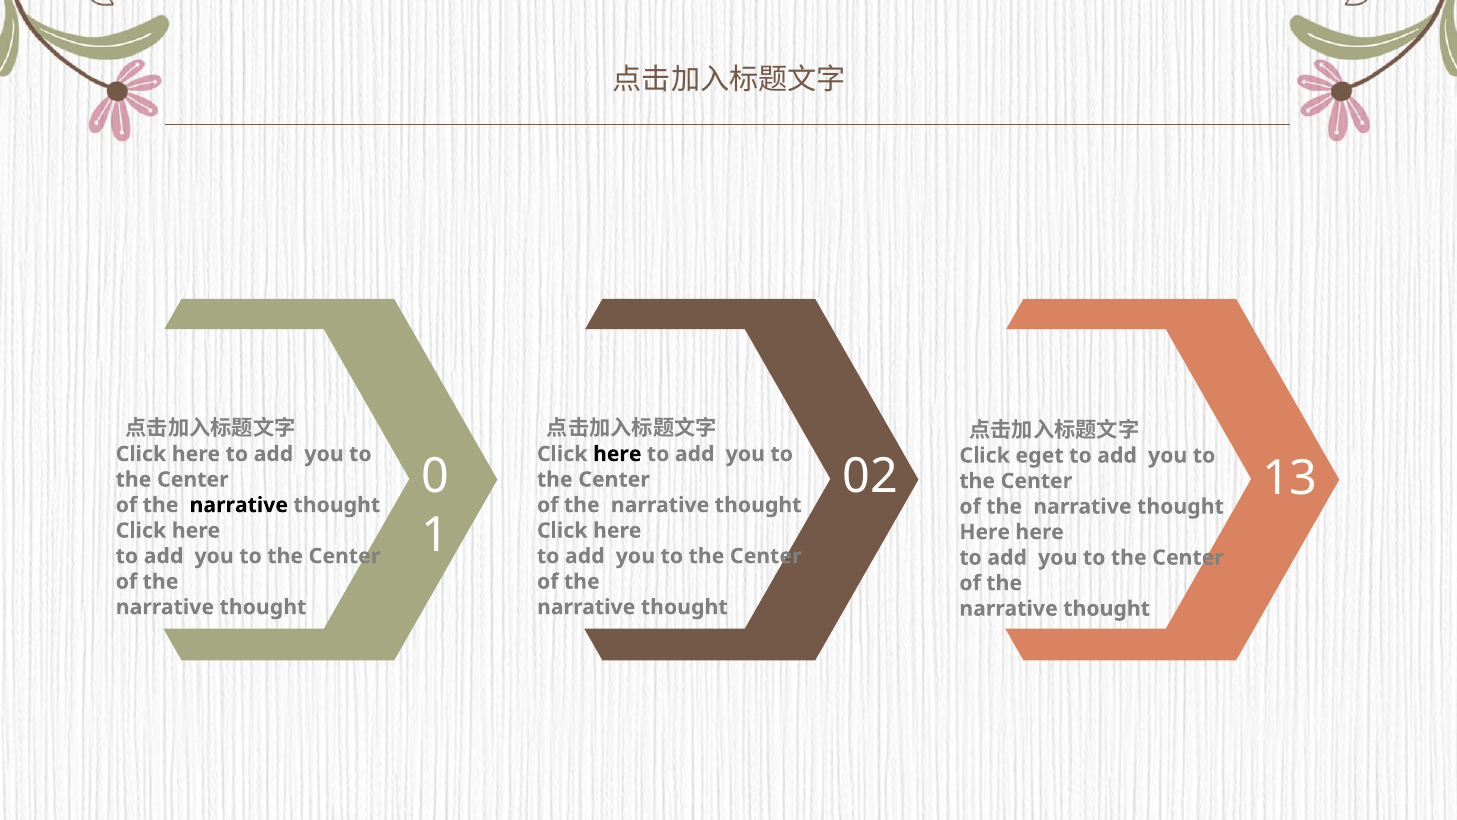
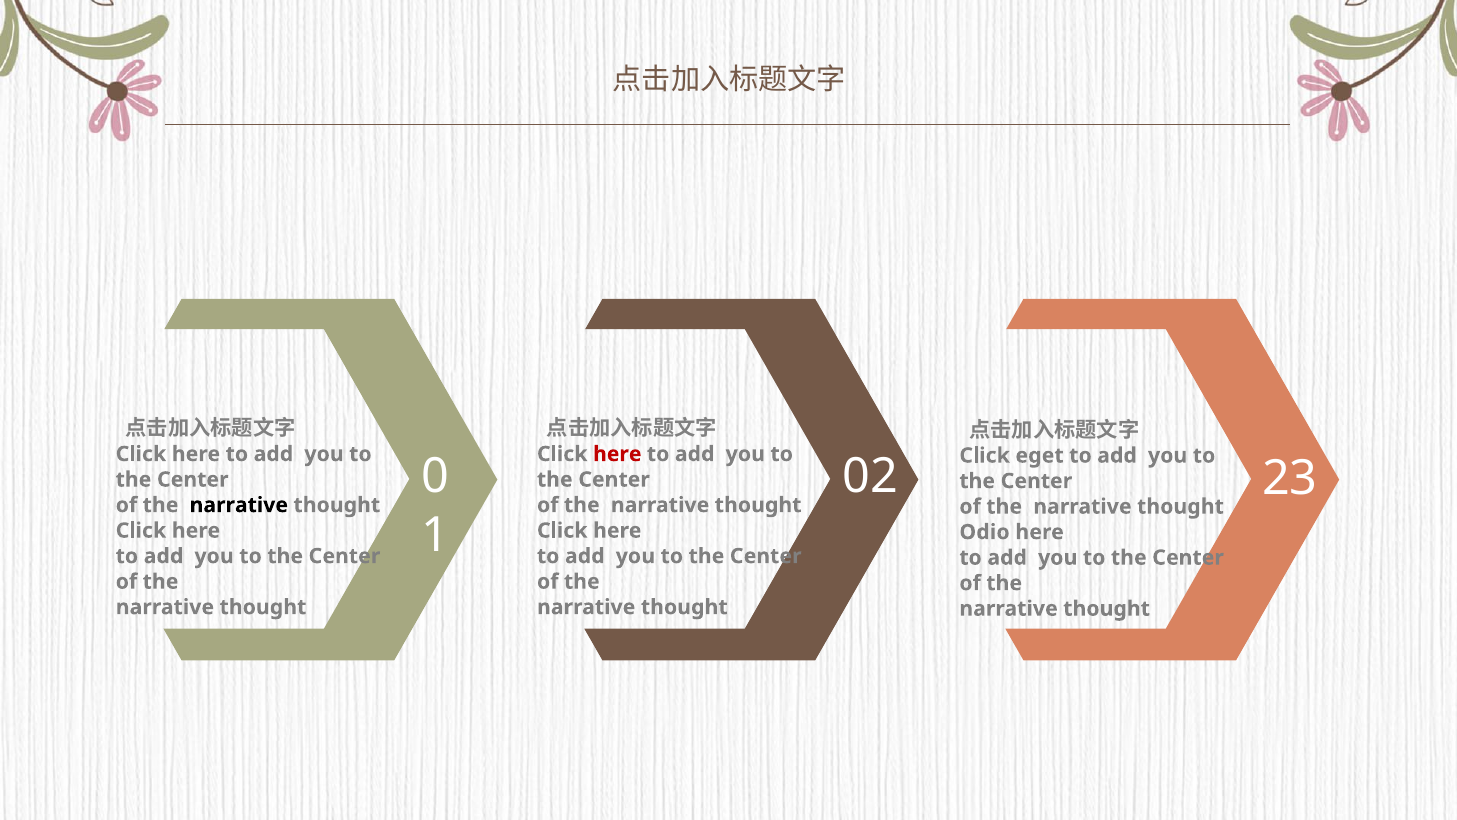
here at (617, 454) colour: black -> red
13: 13 -> 23
Here at (985, 532): Here -> Odio
